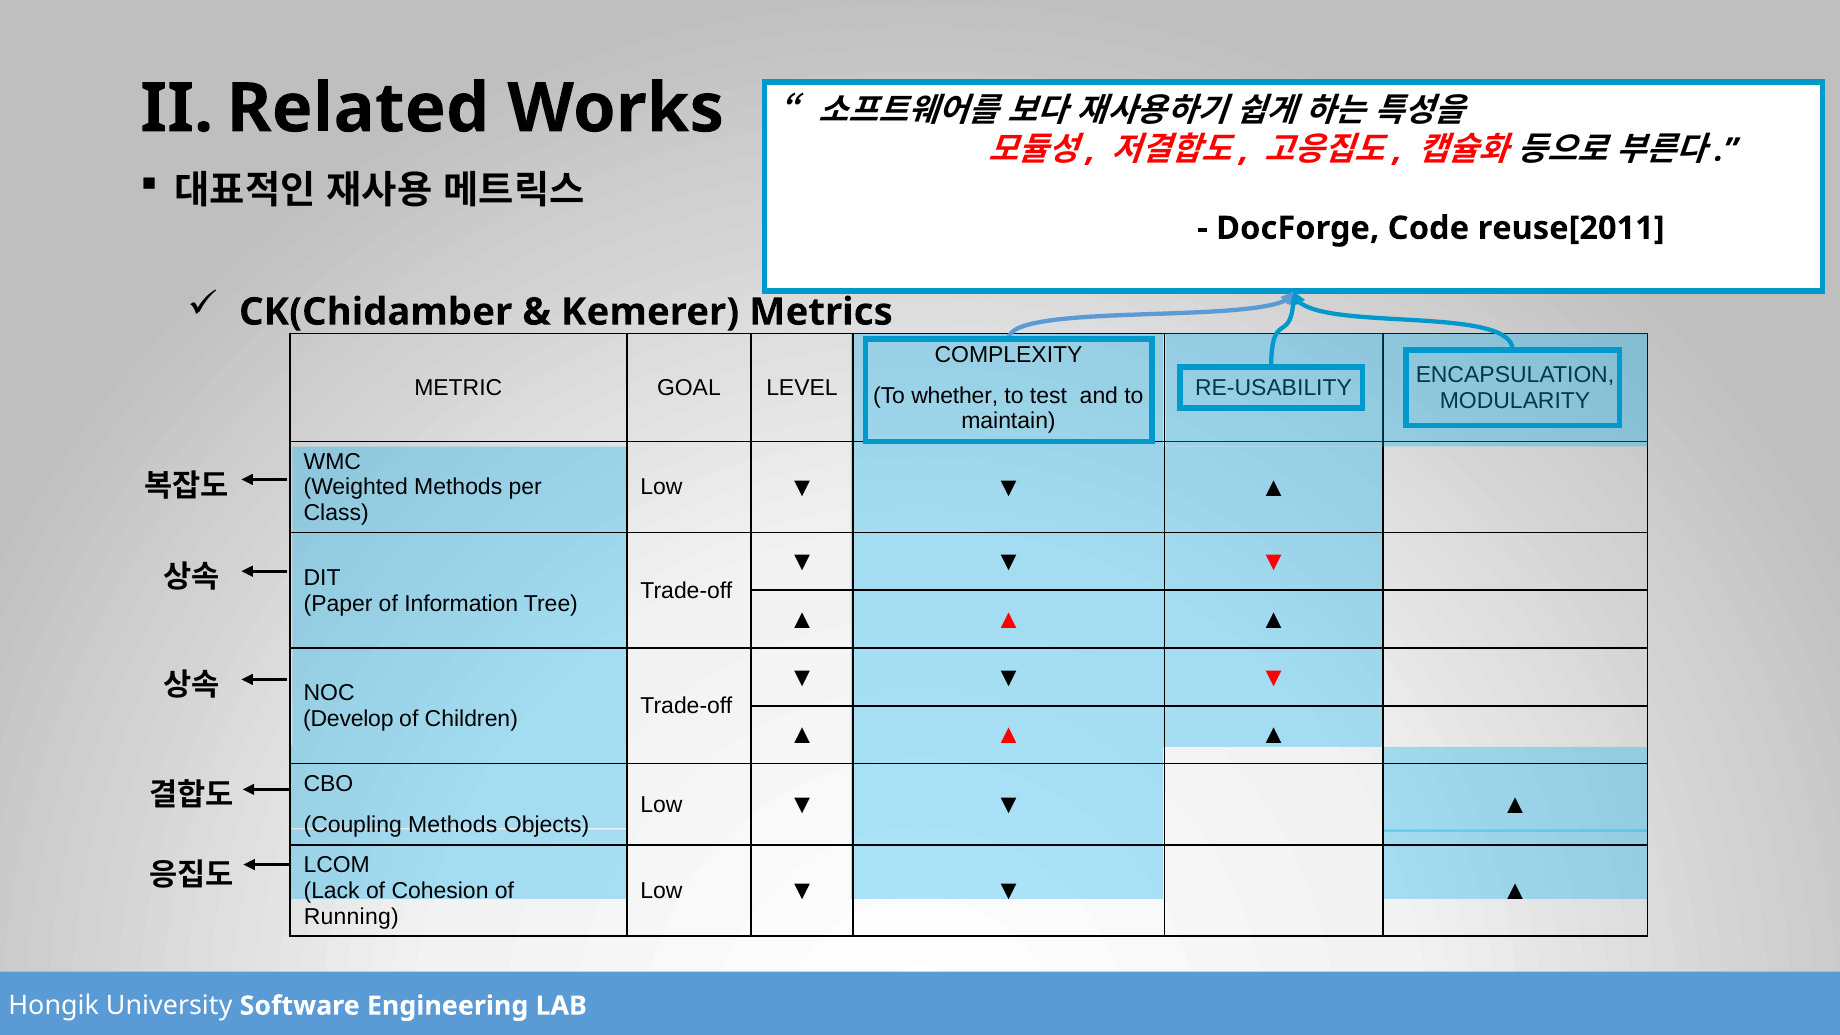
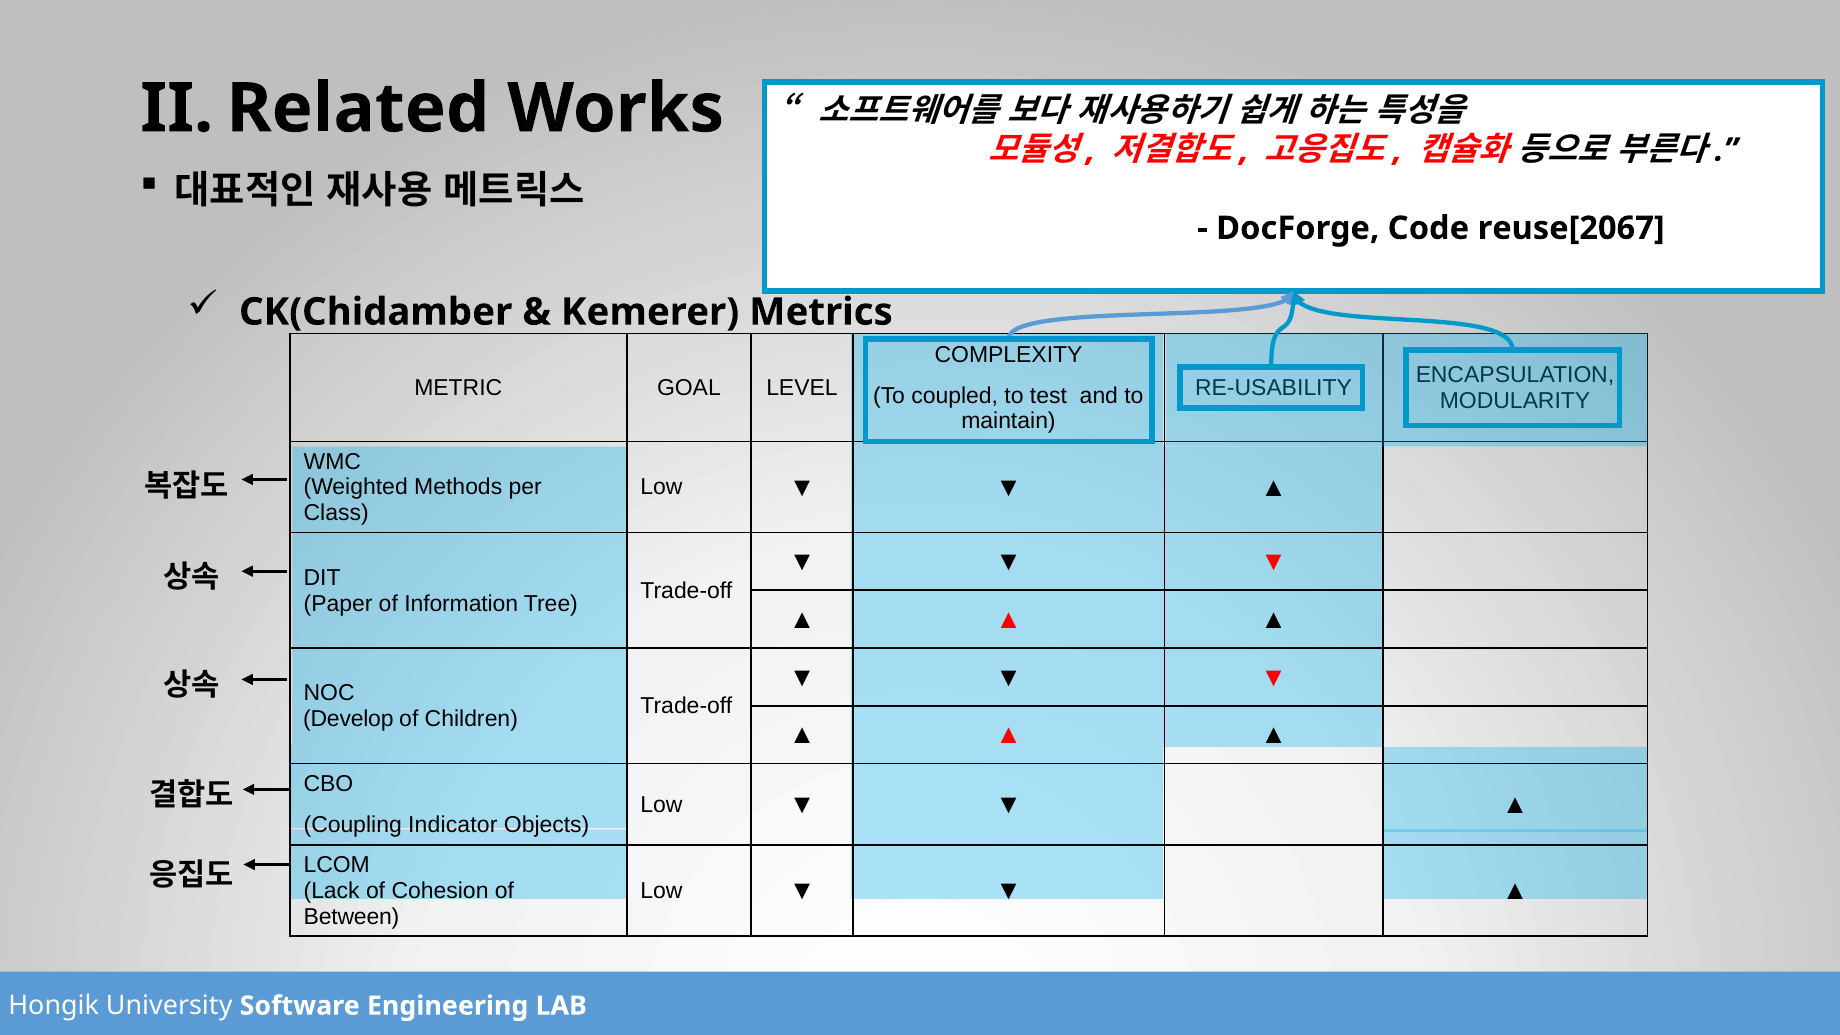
reuse[2011: reuse[2011 -> reuse[2067
whether: whether -> coupled
Coupling Methods: Methods -> Indicator
Running: Running -> Between
